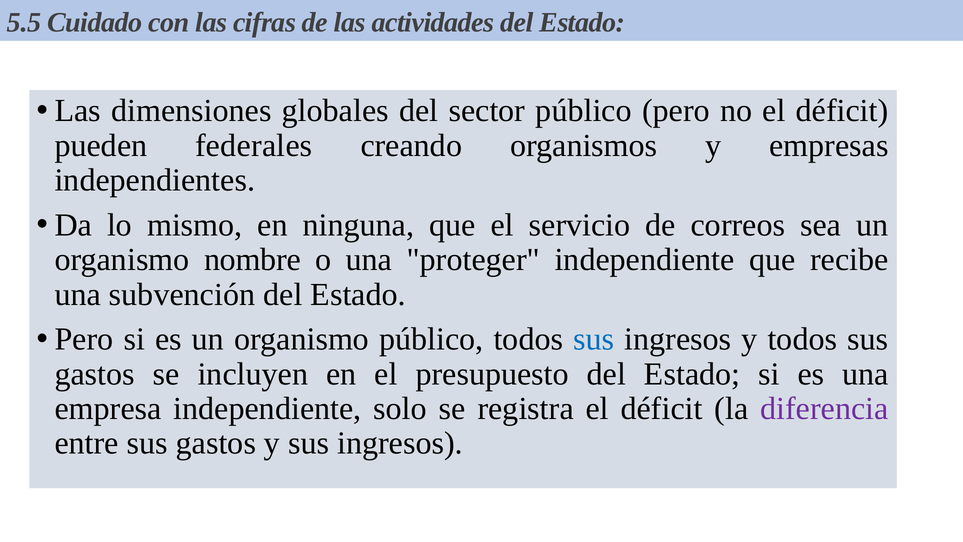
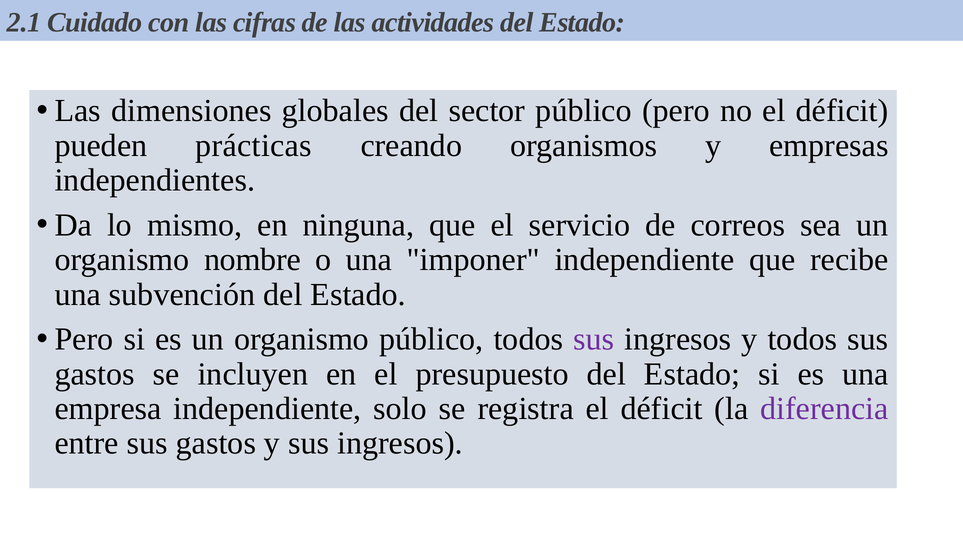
5.5: 5.5 -> 2.1
federales: federales -> prácticas
proteger: proteger -> imponer
sus at (594, 339) colour: blue -> purple
